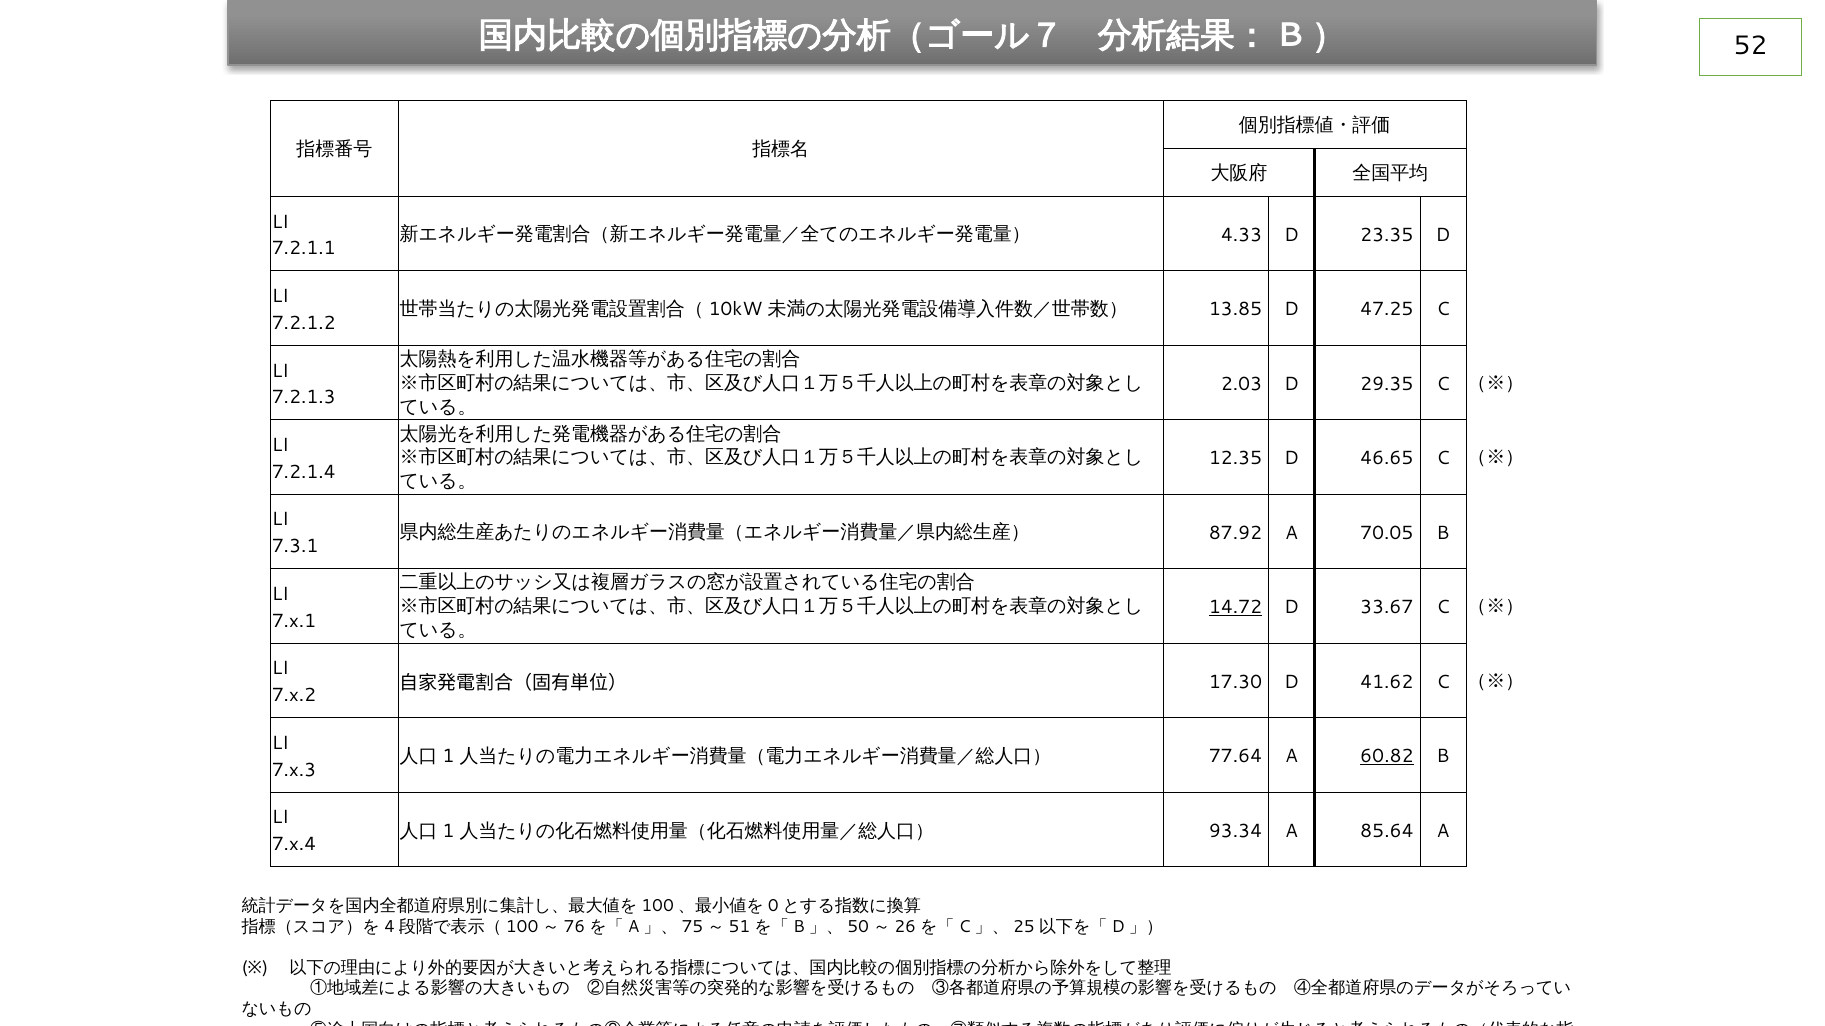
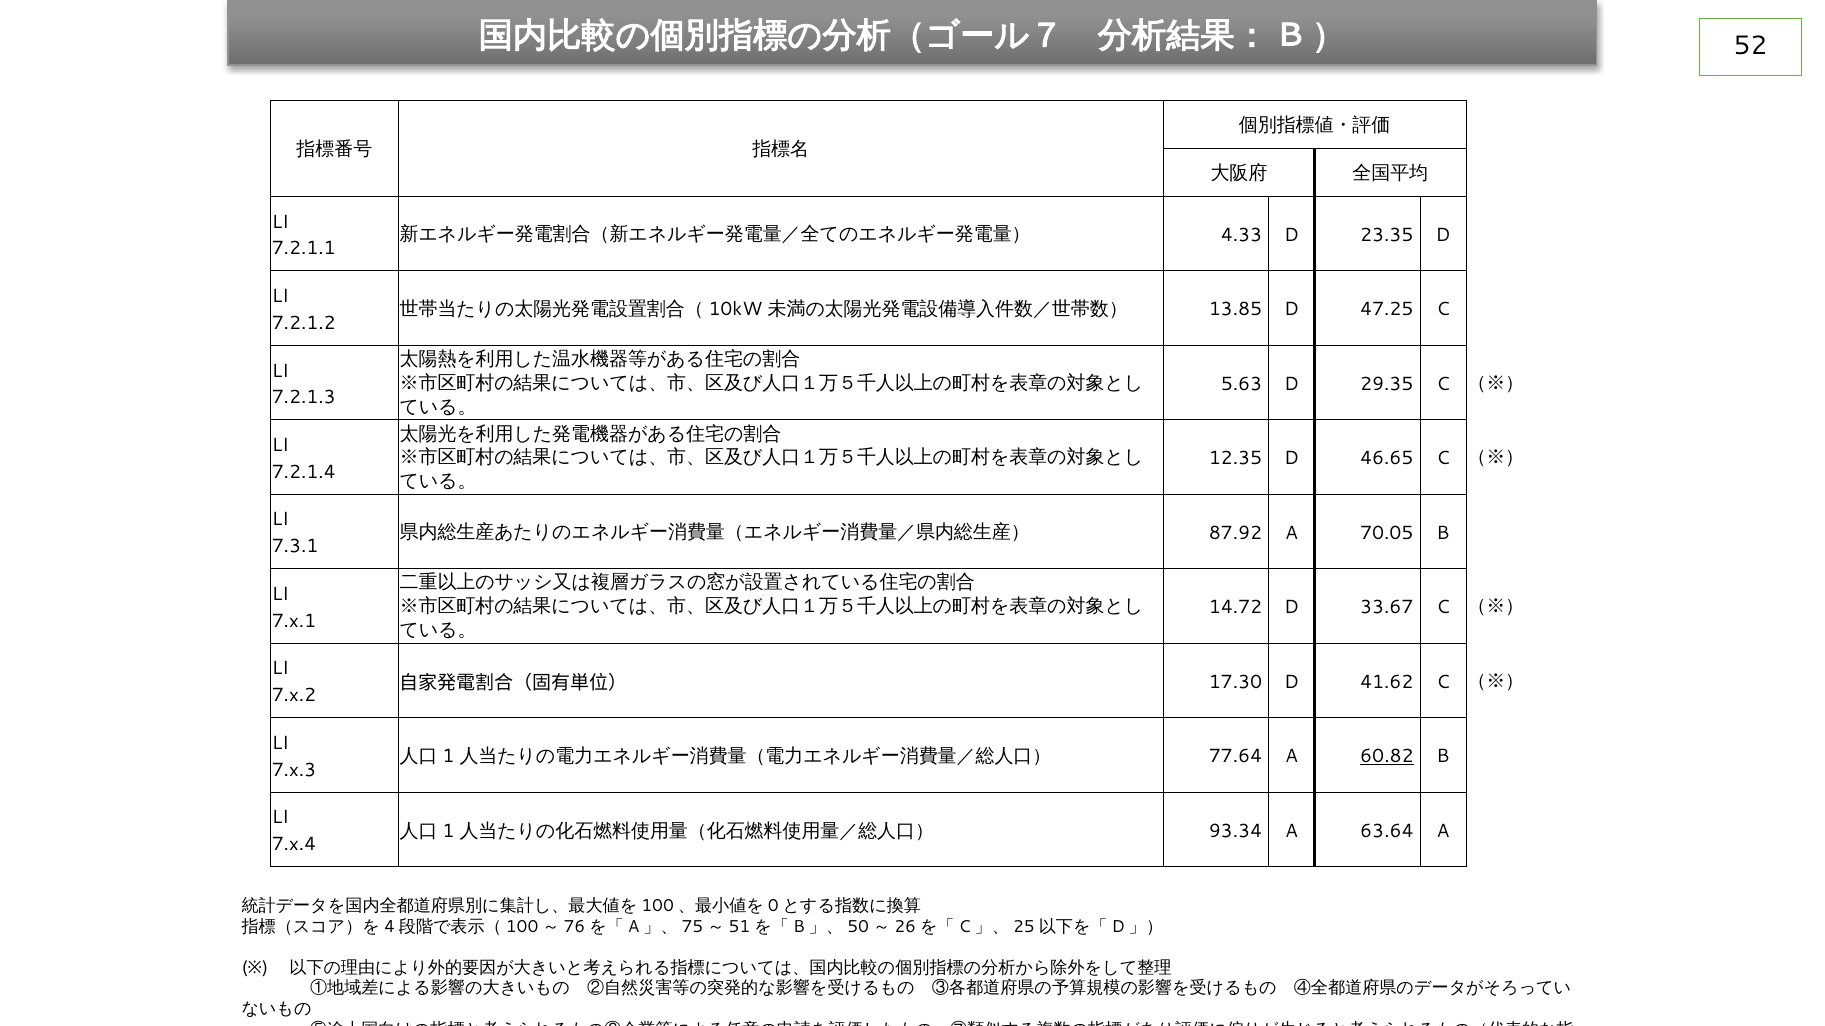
2.03: 2.03 -> 5.63
14.72 underline: present -> none
85.64: 85.64 -> 63.64
